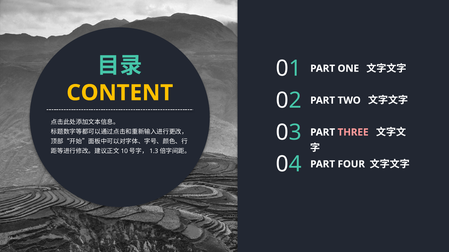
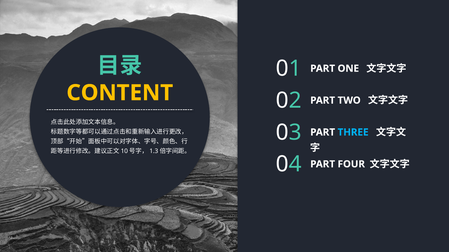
THREE colour: pink -> light blue
